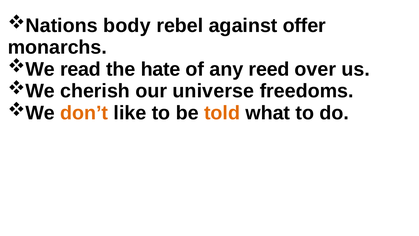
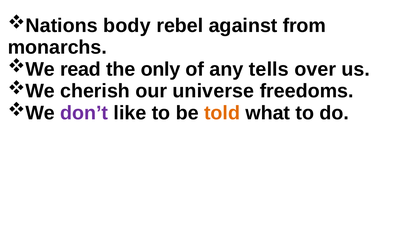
offer: offer -> from
hate: hate -> only
reed: reed -> tells
don’t colour: orange -> purple
